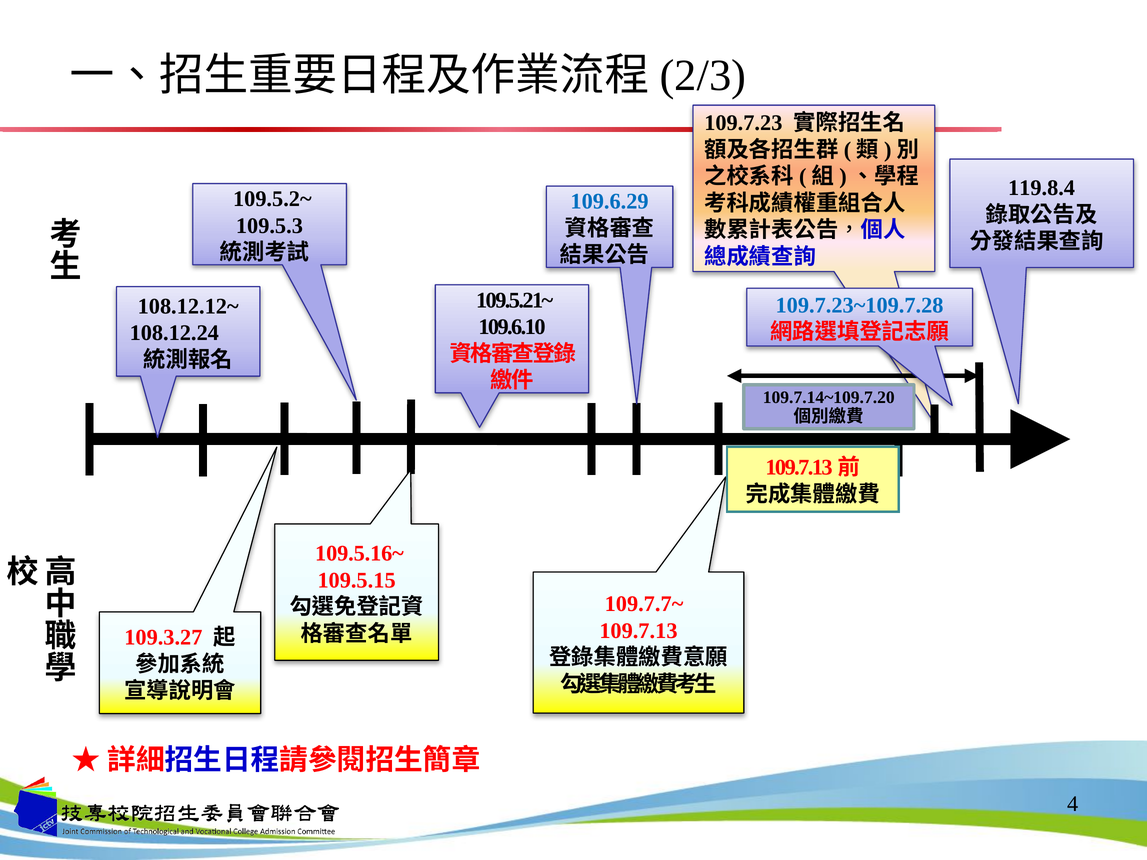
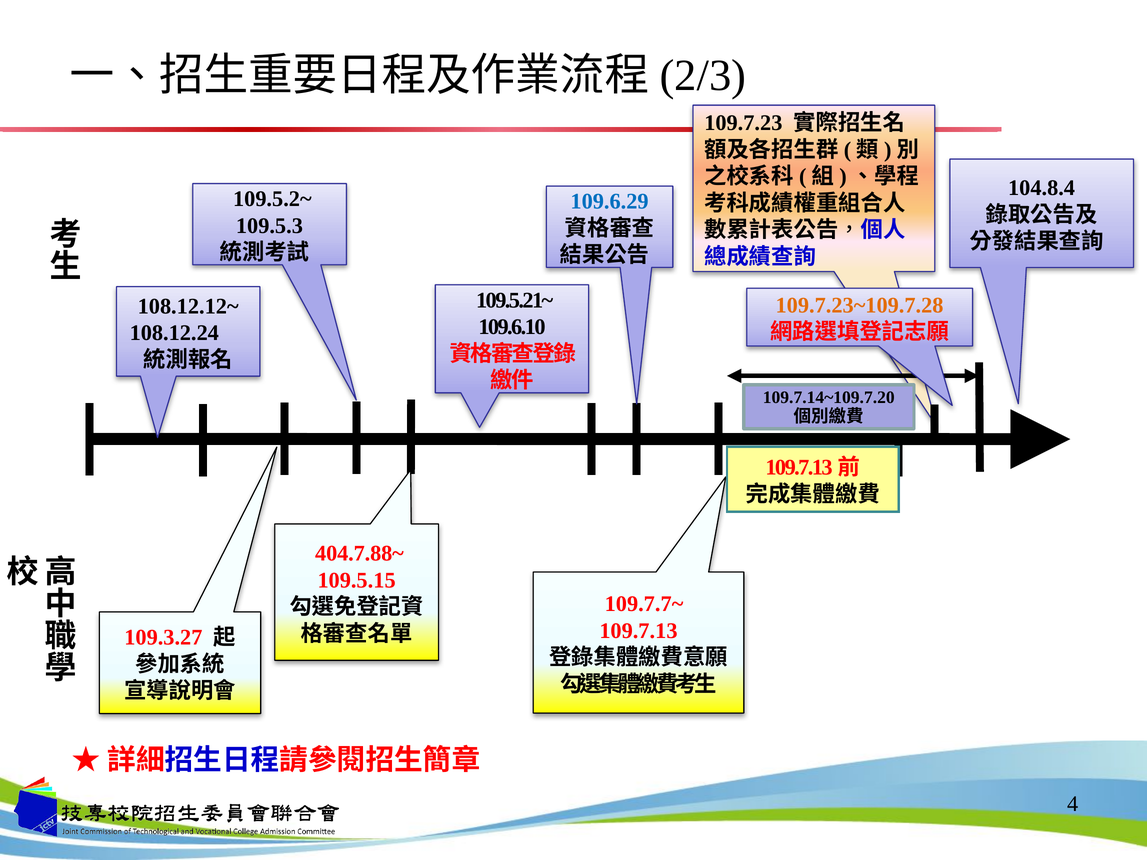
119.8.4: 119.8.4 -> 104.8.4
109.7.23~109.7.28 colour: blue -> orange
109.5.16~: 109.5.16~ -> 404.7.88~
